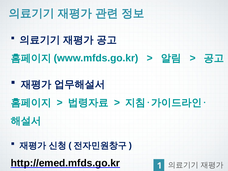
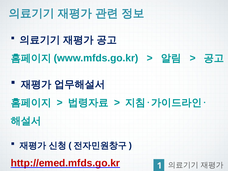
http://emed.mfds.go.kr colour: black -> red
